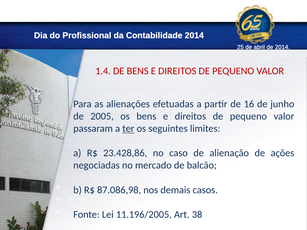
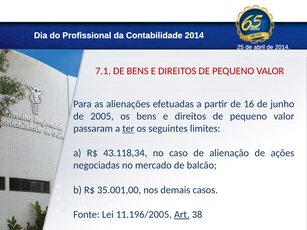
1.4: 1.4 -> 7.1
23.428,86: 23.428,86 -> 43.118,34
87.086,98: 87.086,98 -> 35.001,00
Art underline: none -> present
